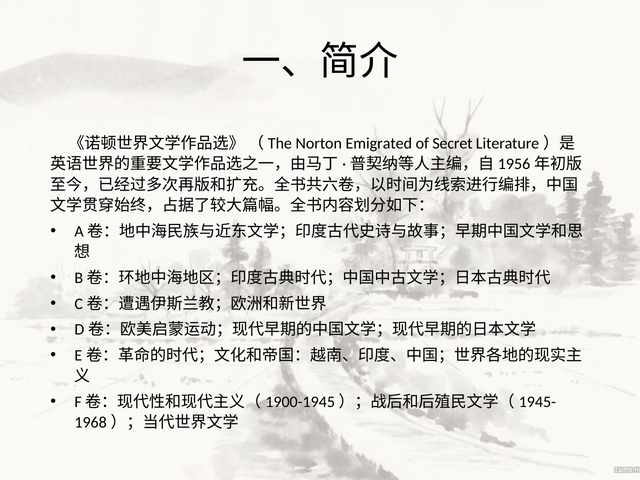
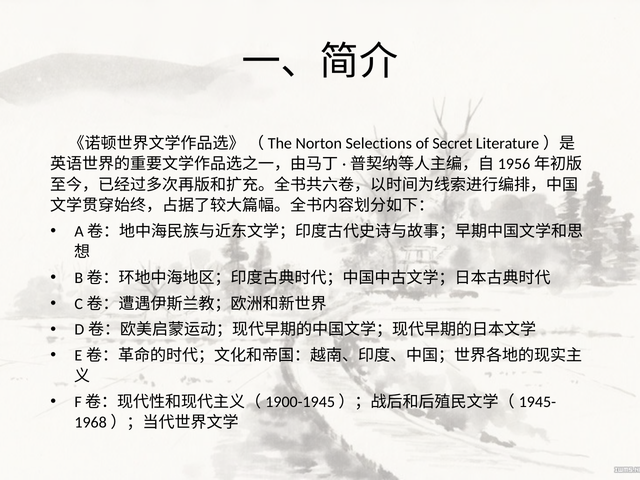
Emigrated: Emigrated -> Selections
